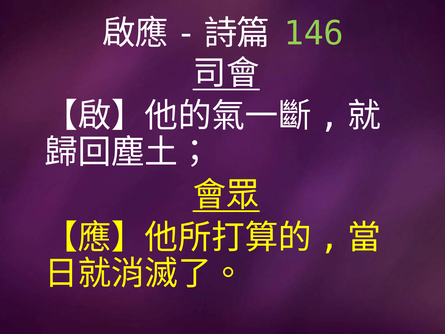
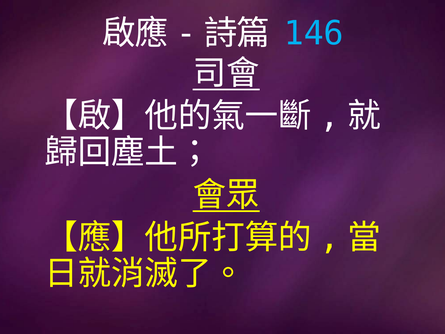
146 colour: light green -> light blue
